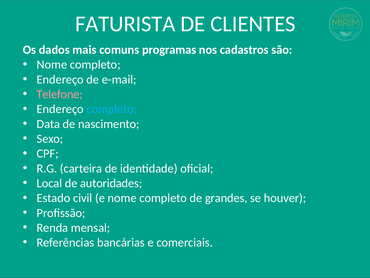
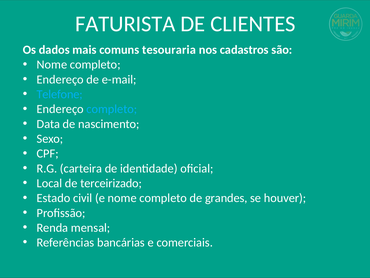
programas: programas -> tesouraria
Telefone colour: pink -> light blue
autoridades: autoridades -> terceirizado
